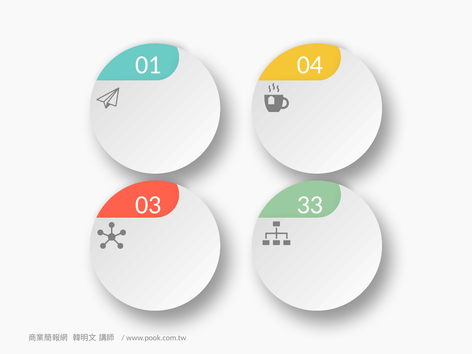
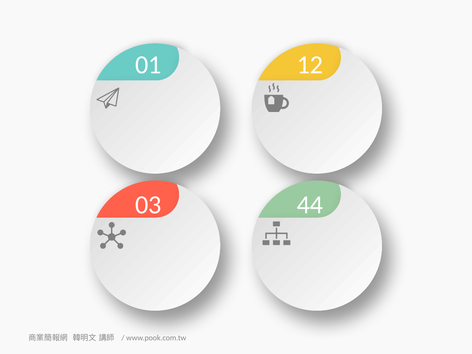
04: 04 -> 12
33: 33 -> 44
